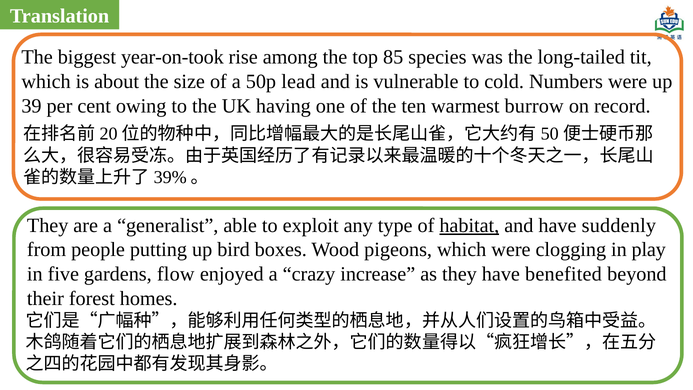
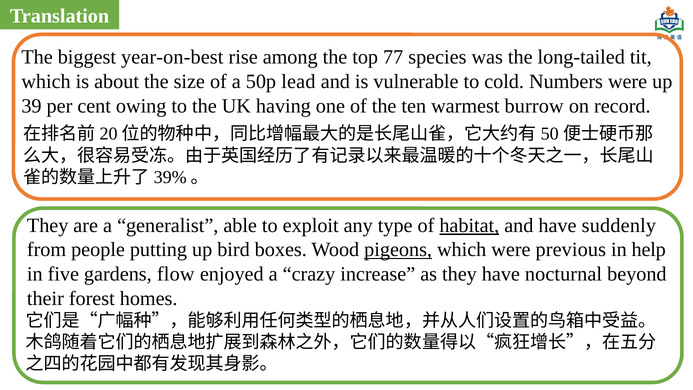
year-on-took: year-on-took -> year-on-best
85: 85 -> 77
pigeons underline: none -> present
clogging: clogging -> previous
play: play -> help
benefited: benefited -> nocturnal
